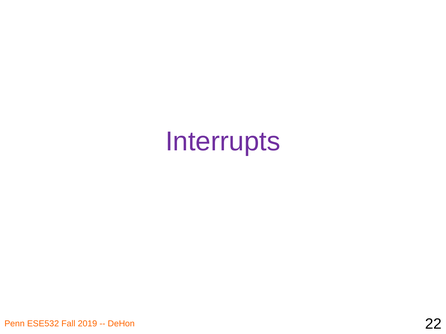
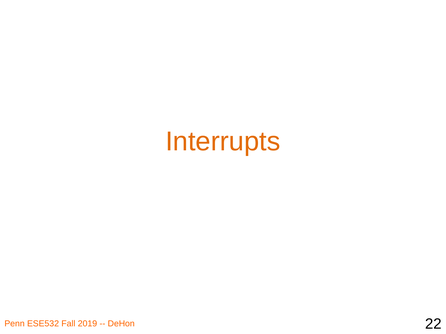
Interrupts colour: purple -> orange
